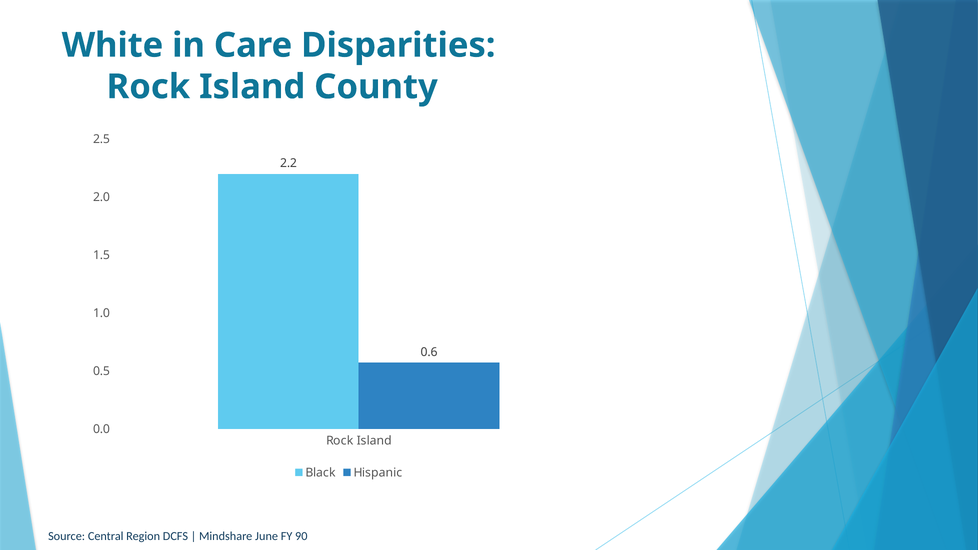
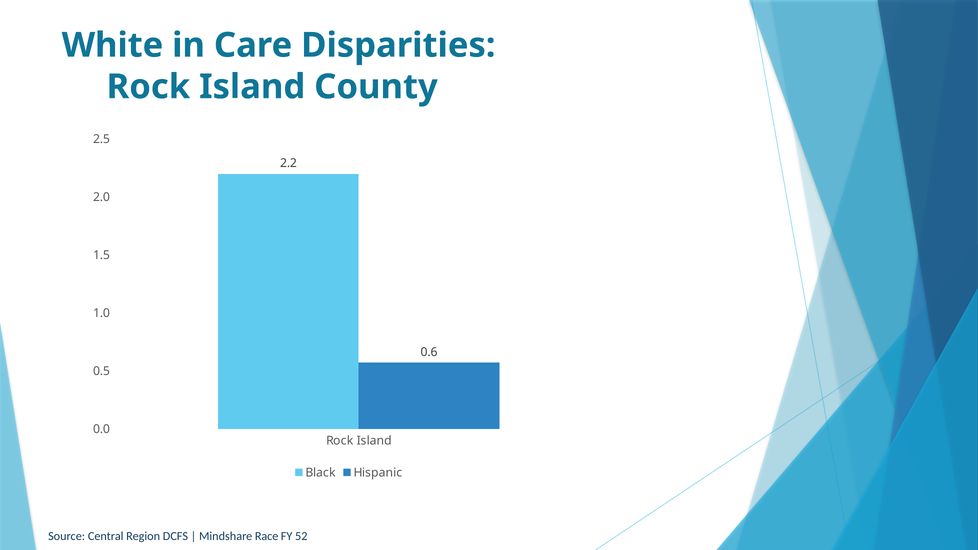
June: June -> Race
90: 90 -> 52
